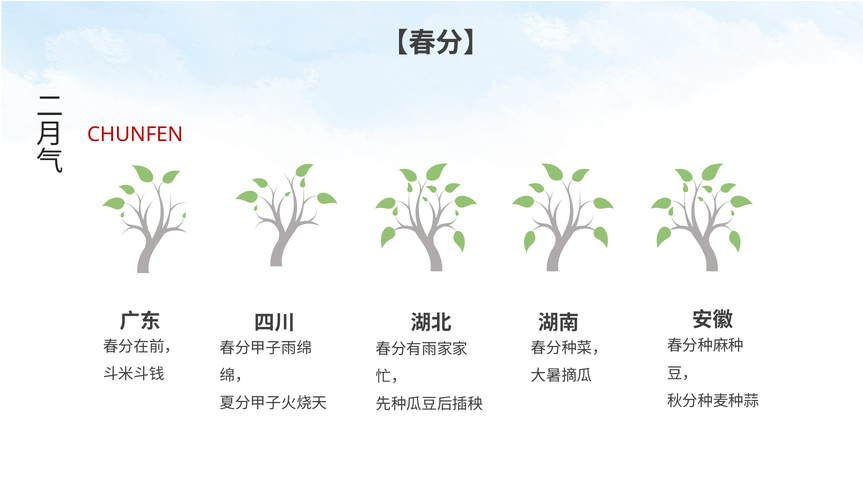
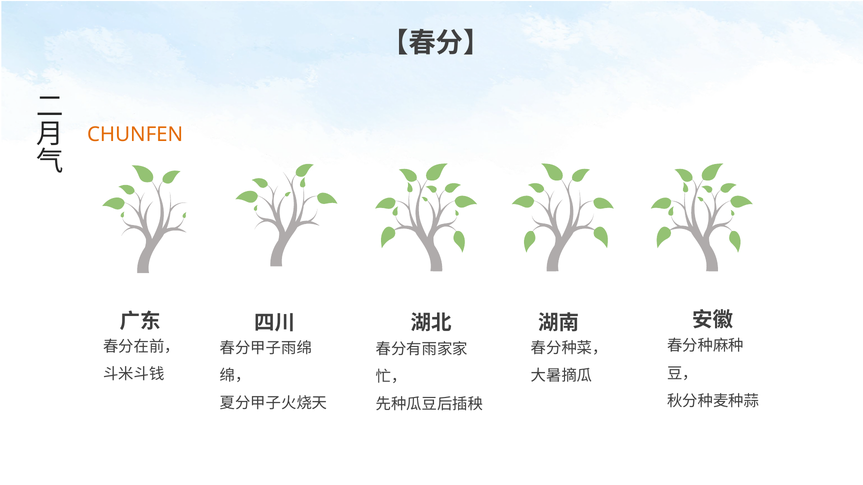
CHUNFEN colour: red -> orange
